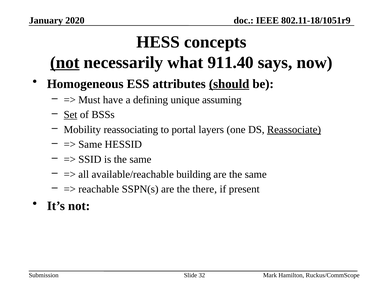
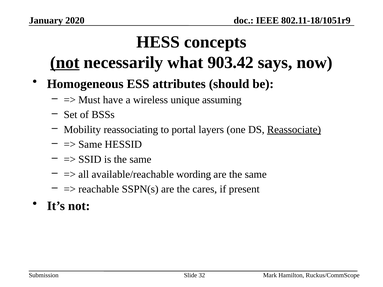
911.40: 911.40 -> 903.42
should underline: present -> none
defining: defining -> wireless
Set underline: present -> none
building: building -> wording
there: there -> cares
